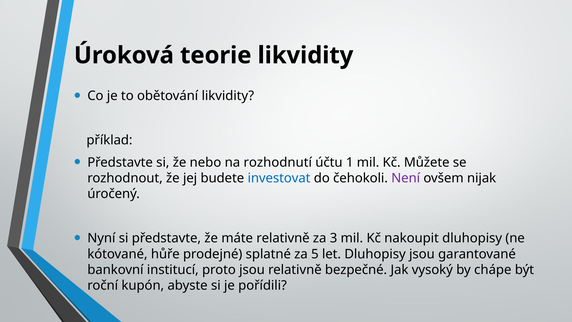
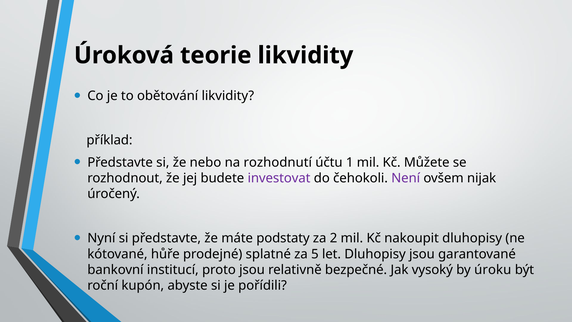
investovat colour: blue -> purple
máte relativně: relativně -> podstaty
3: 3 -> 2
chápe: chápe -> úroku
